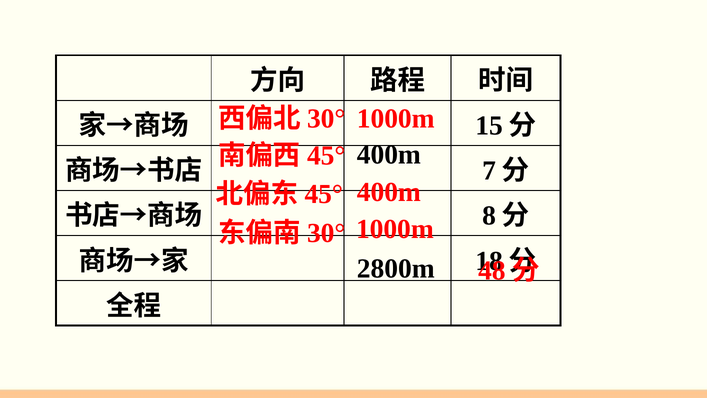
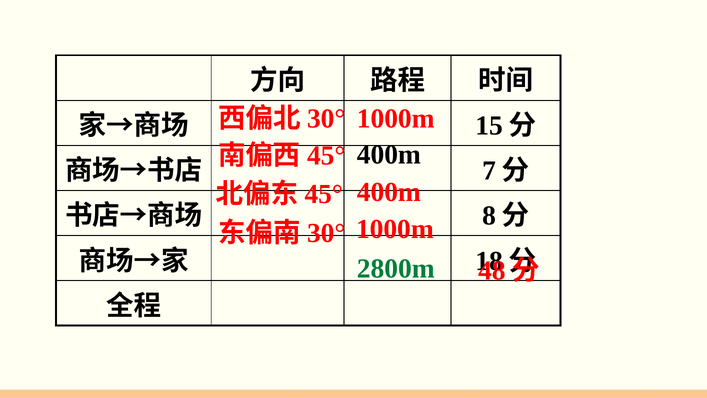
2800m colour: black -> green
